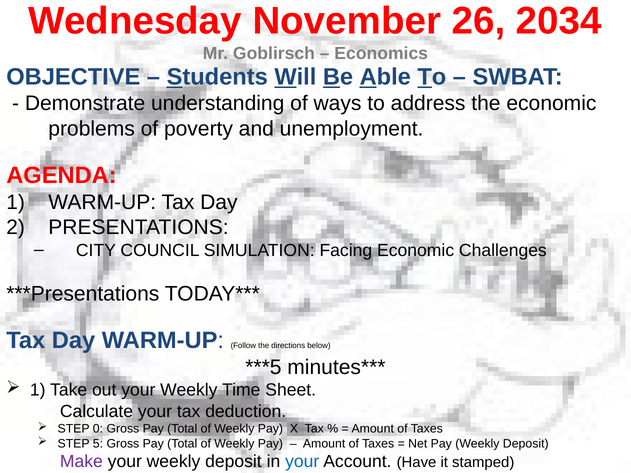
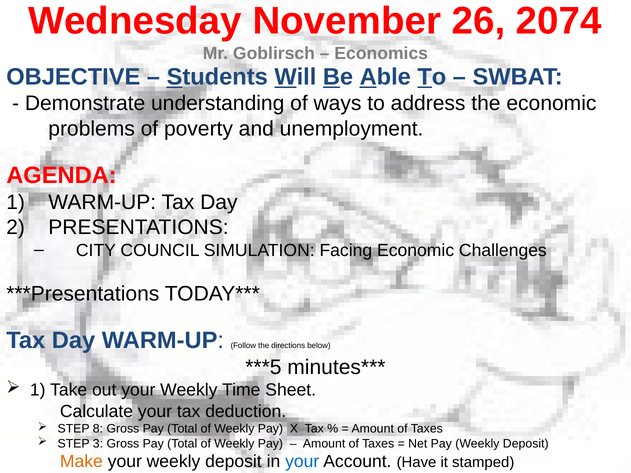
2034: 2034 -> 2074
0: 0 -> 8
5: 5 -> 3
Make colour: purple -> orange
